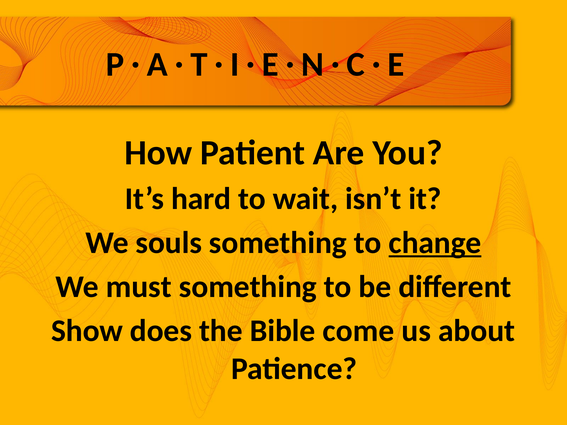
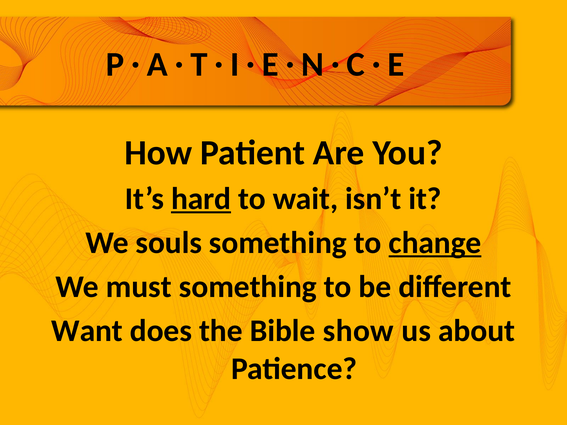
hard underline: none -> present
Show: Show -> Want
come: come -> show
